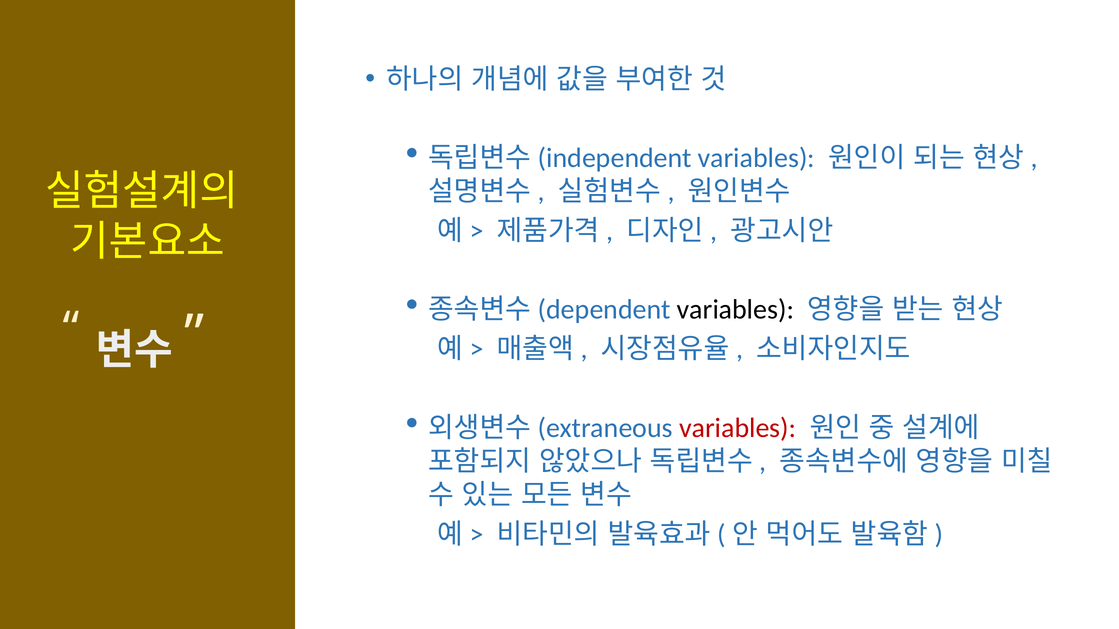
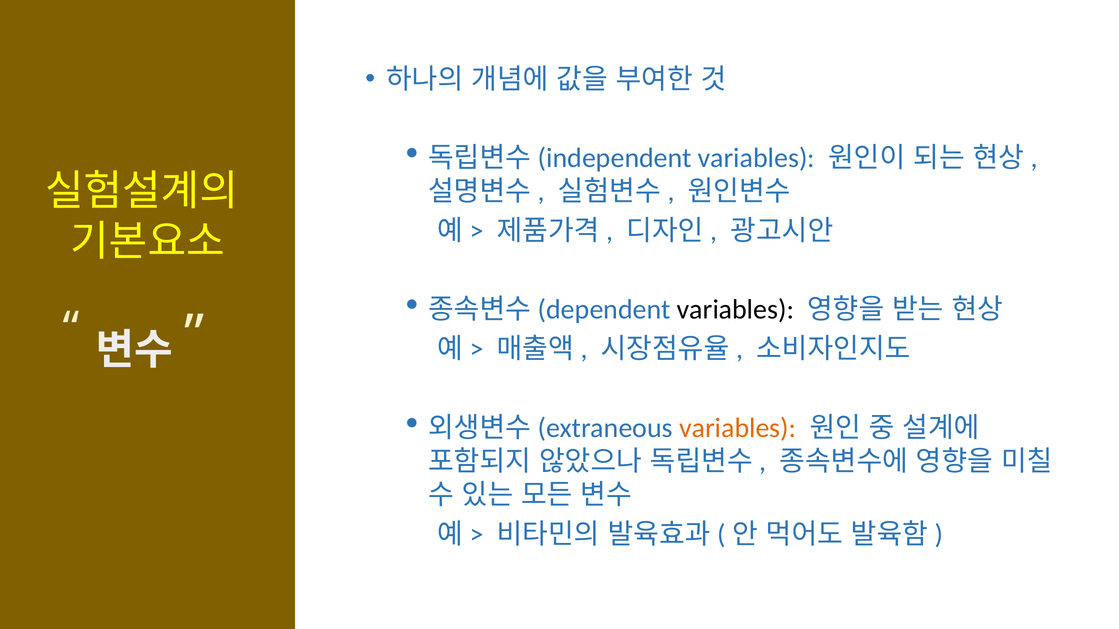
variables at (738, 428) colour: red -> orange
